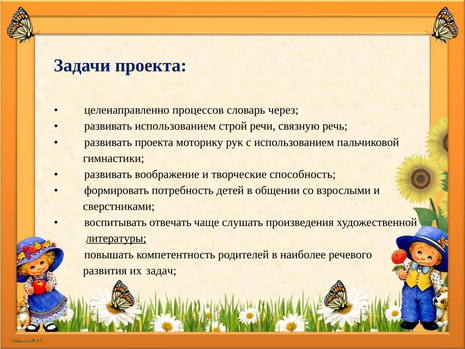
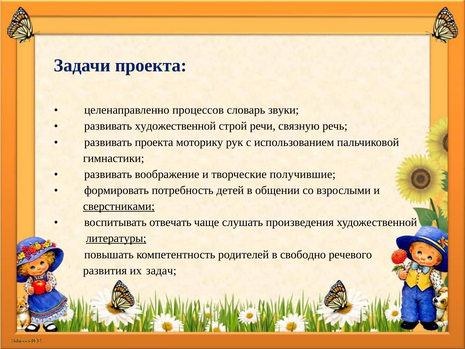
через: через -> звуки
развивать использованием: использованием -> художественной
способность: способность -> получившие
сверстниками underline: none -> present
наиболее: наиболее -> свободно
